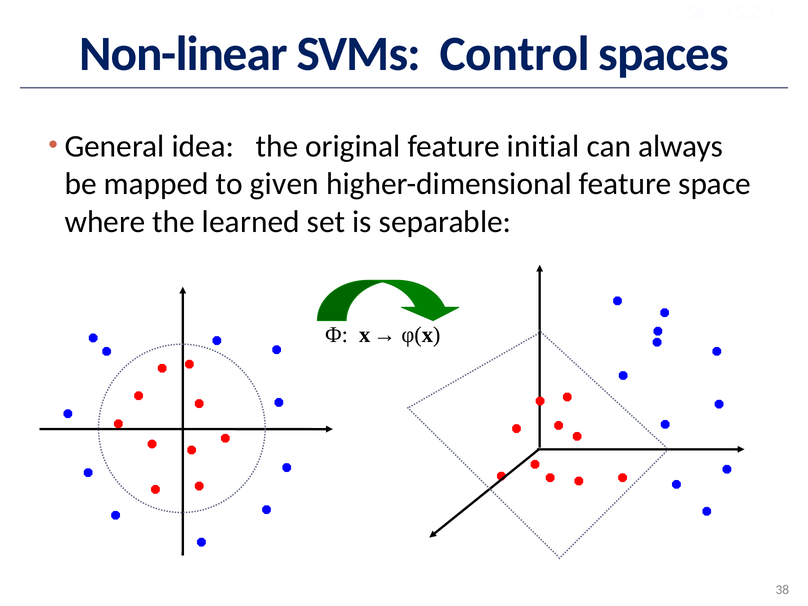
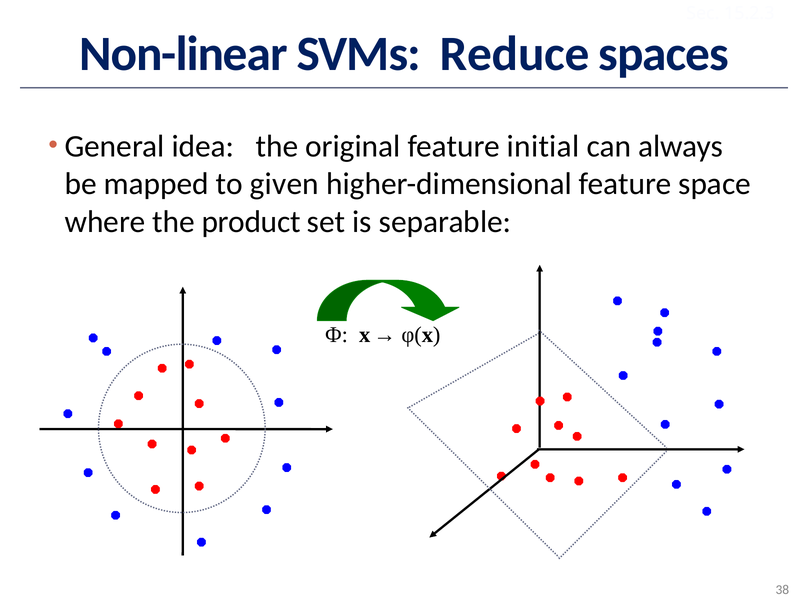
Control: Control -> Reduce
learned: learned -> product
